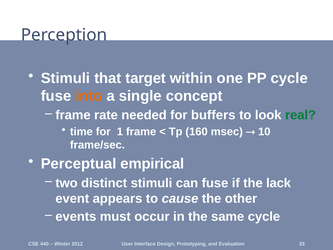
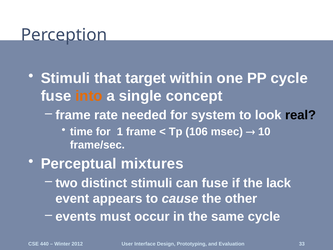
buffers: buffers -> system
real colour: green -> black
160: 160 -> 106
empirical: empirical -> mixtures
